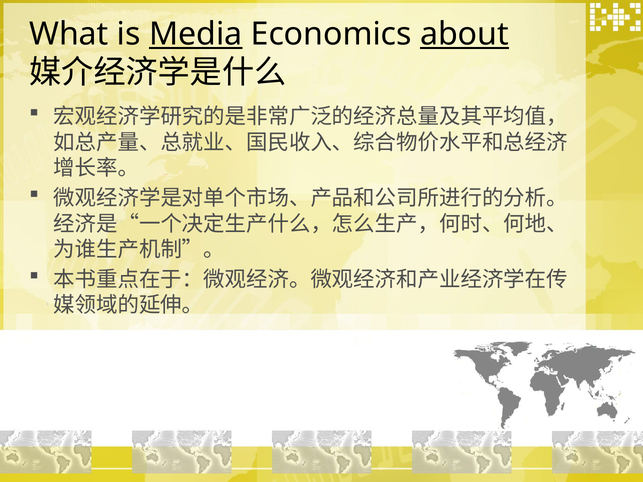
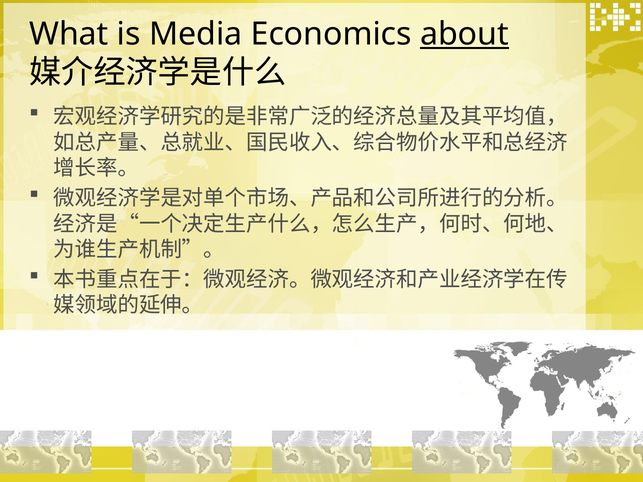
Media underline: present -> none
